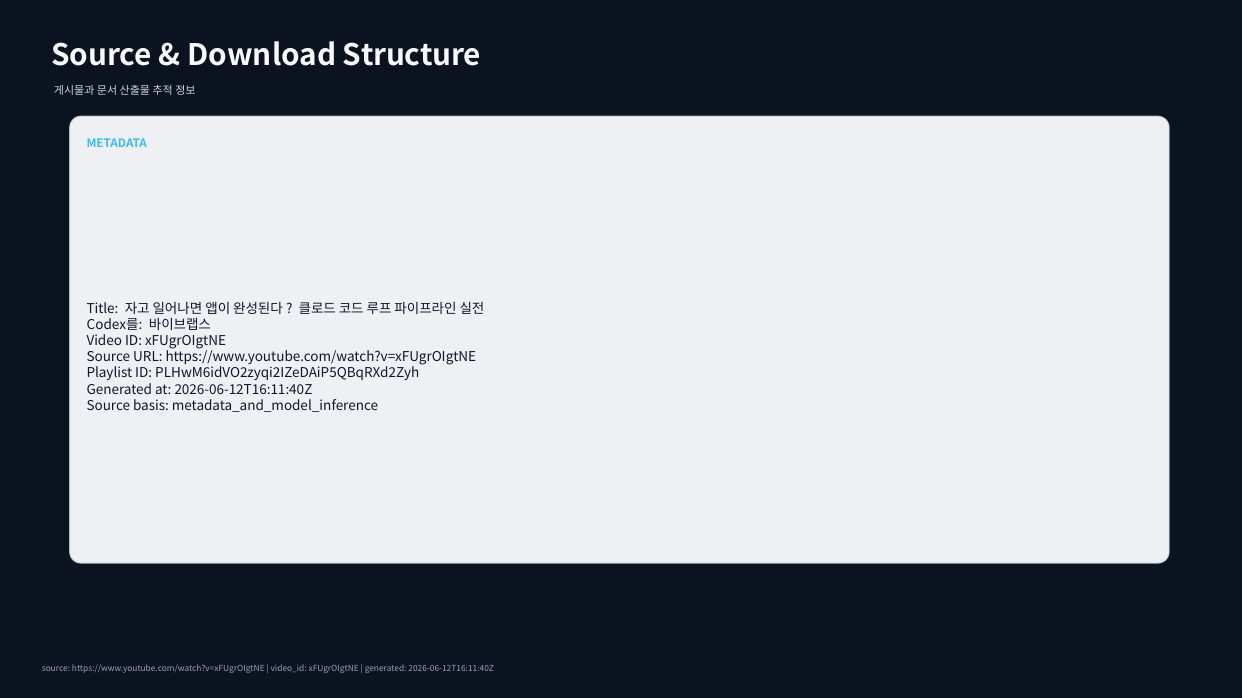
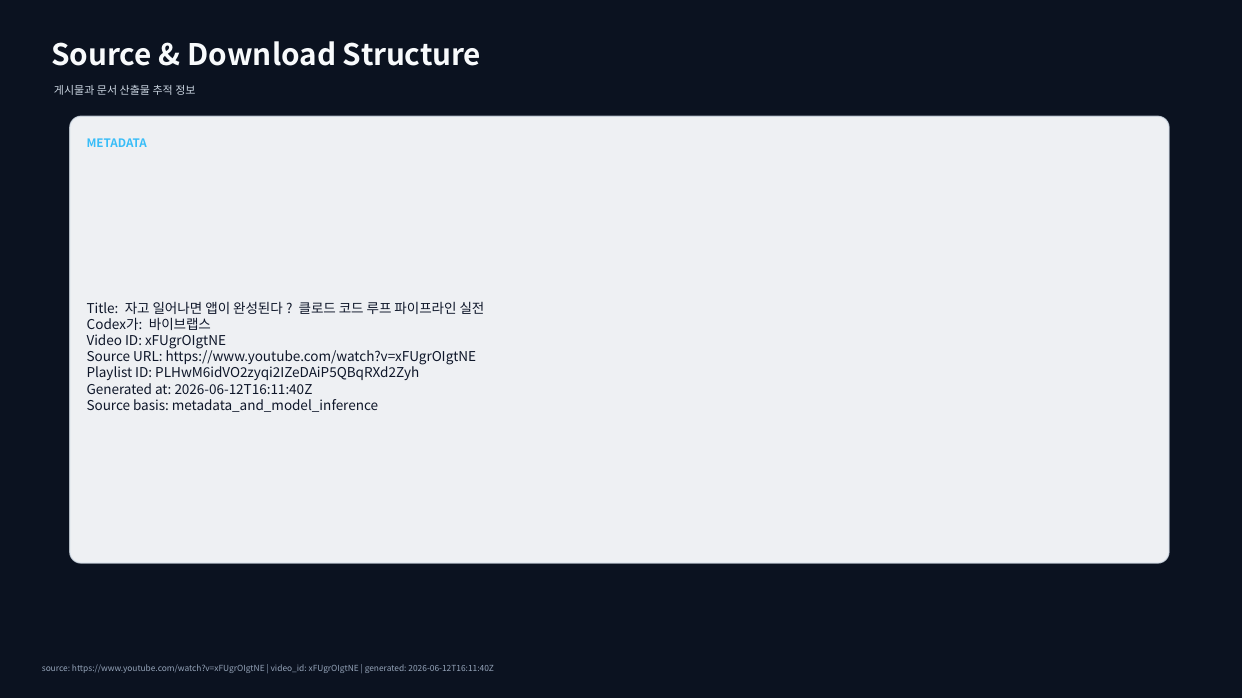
Codex를: Codex를 -> Codex가
